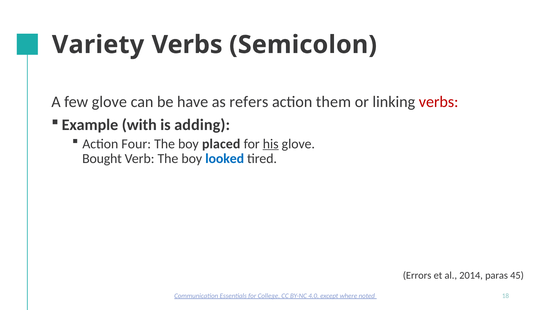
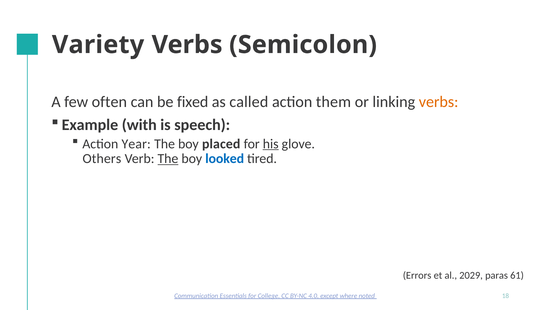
few glove: glove -> often
have: have -> fixed
refers: refers -> called
verbs at (439, 102) colour: red -> orange
adding: adding -> speech
Four: Four -> Year
Bought: Bought -> Others
The at (168, 159) underline: none -> present
2014: 2014 -> 2029
45: 45 -> 61
